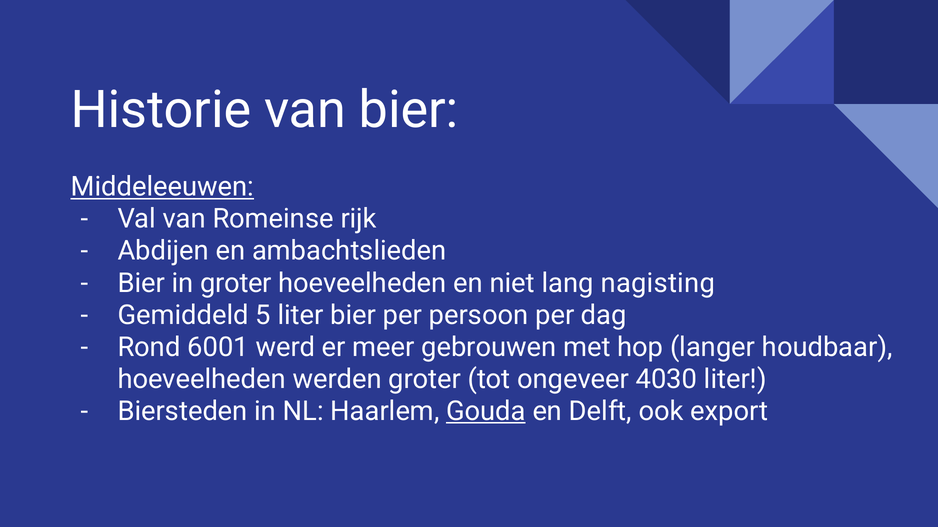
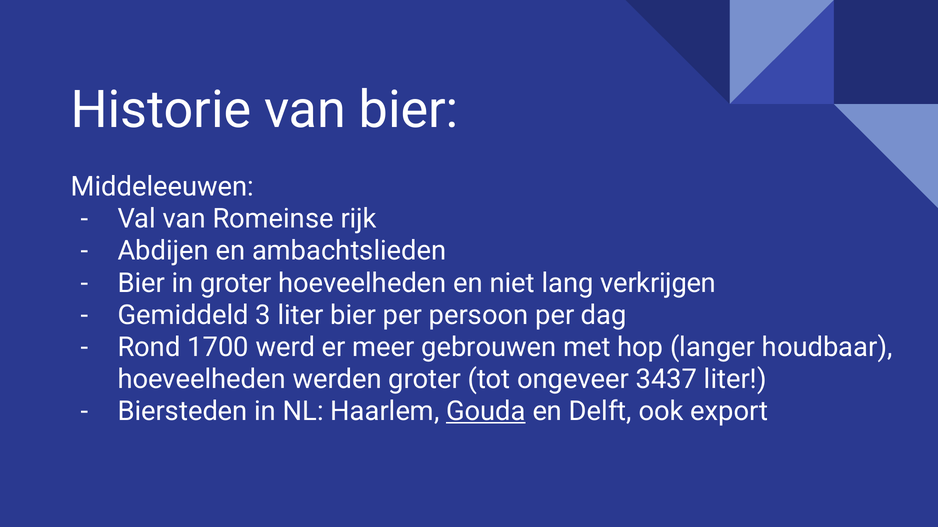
Middeleeuwen underline: present -> none
nagisting: nagisting -> verkrijgen
5: 5 -> 3
6001: 6001 -> 1700
4030: 4030 -> 3437
